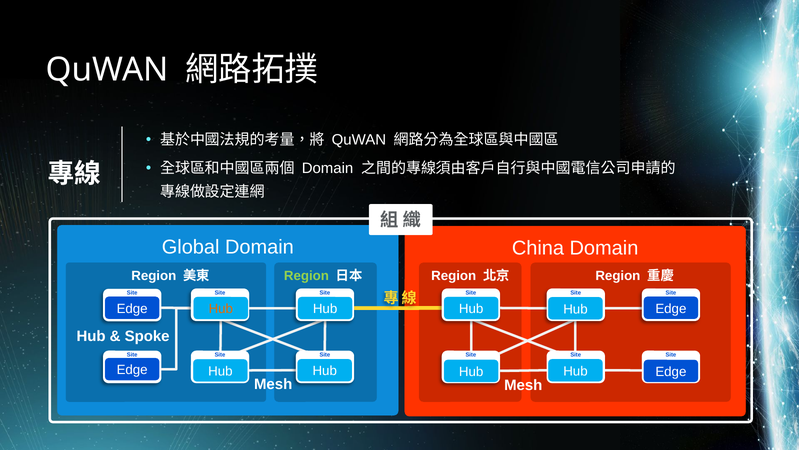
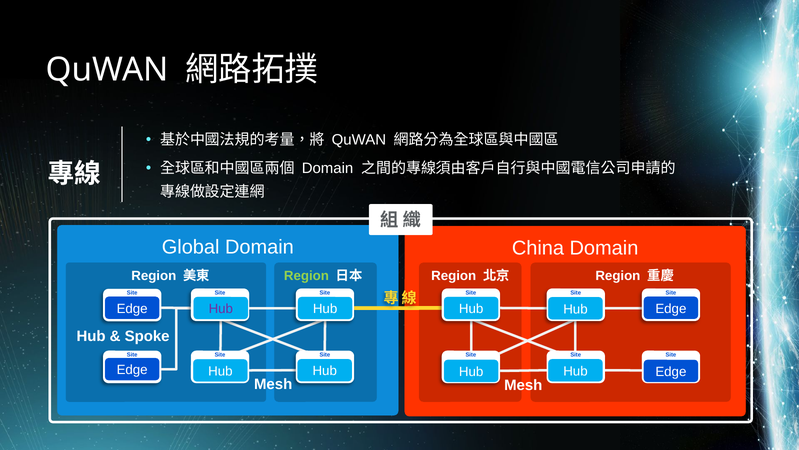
Hub at (221, 309) colour: orange -> purple
